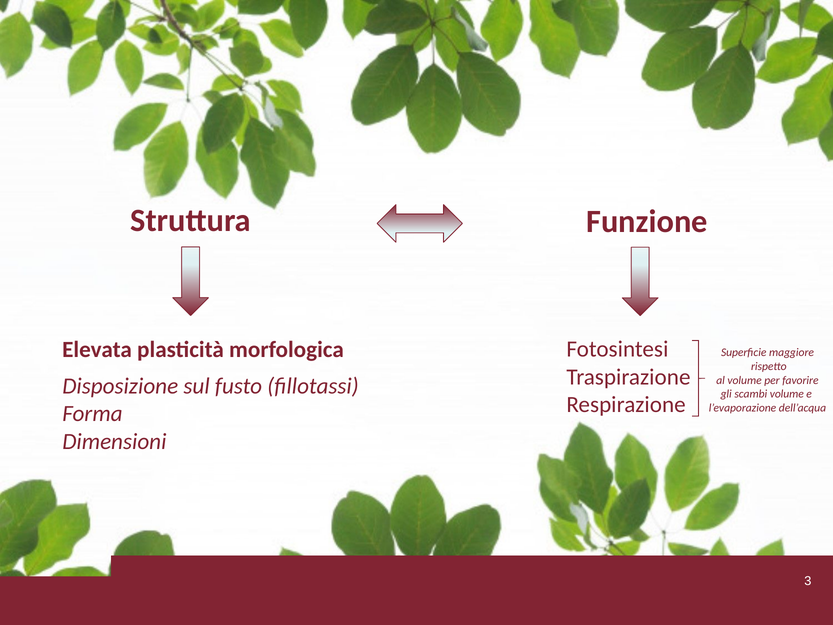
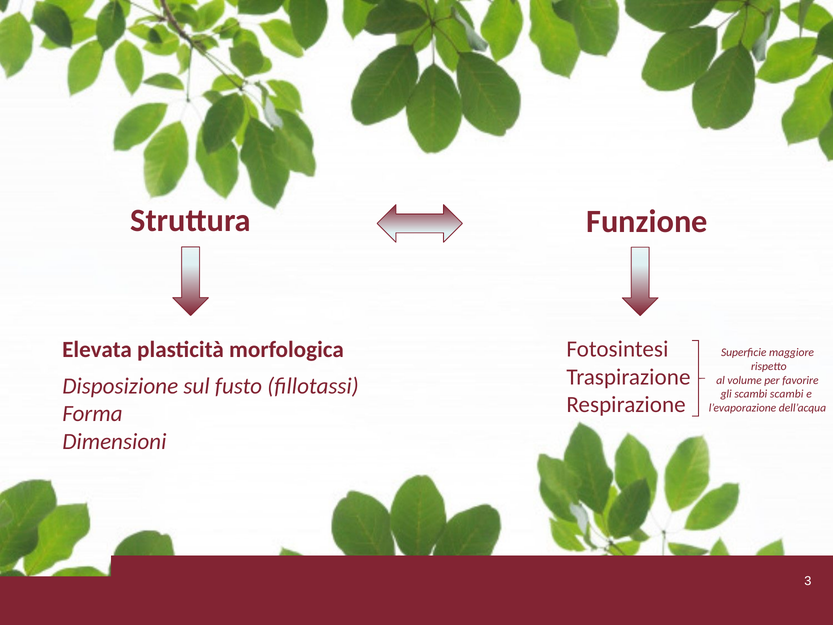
scambi volume: volume -> scambi
